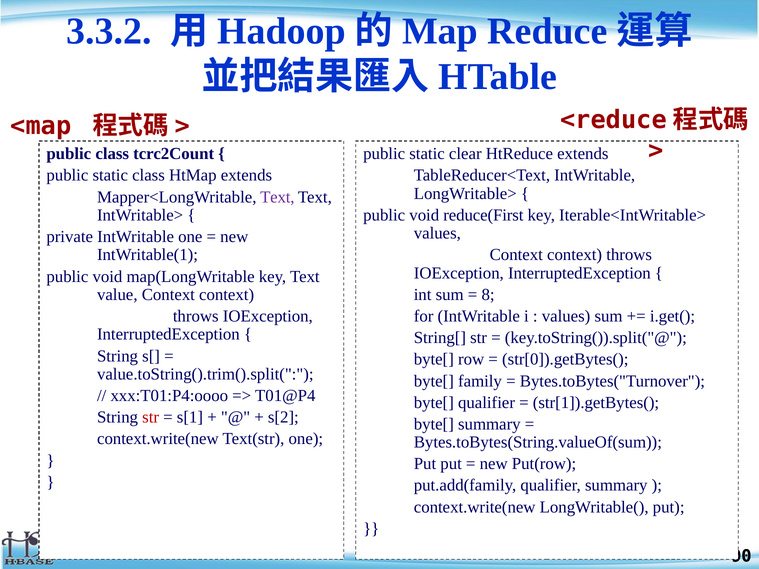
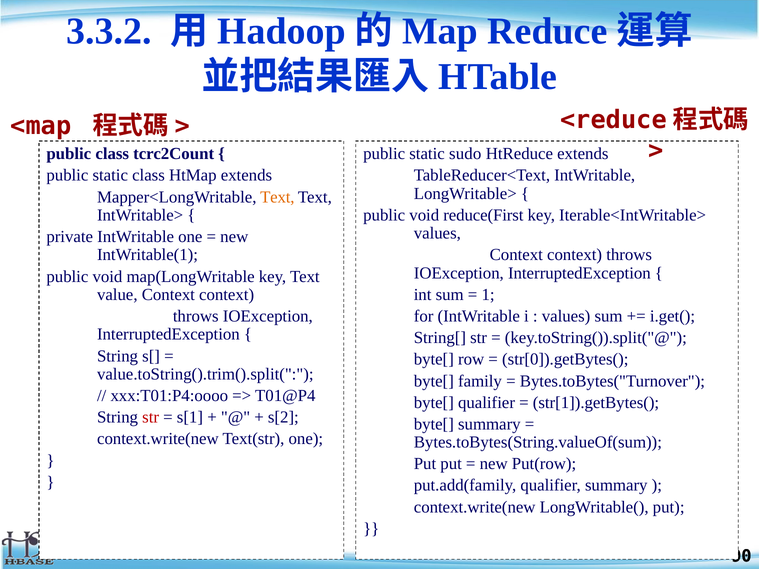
clear: clear -> sudo
Text at (277, 197) colour: purple -> orange
8: 8 -> 1
